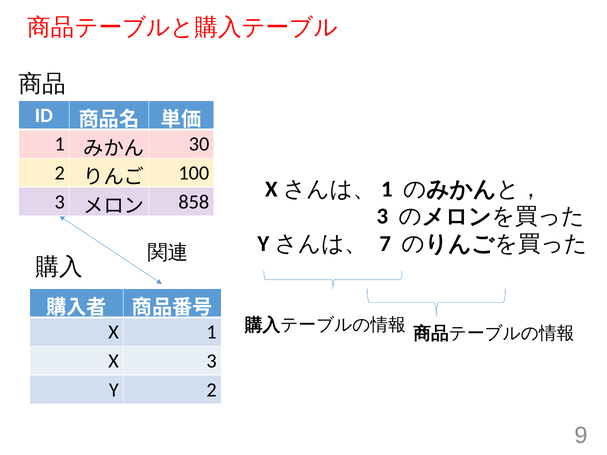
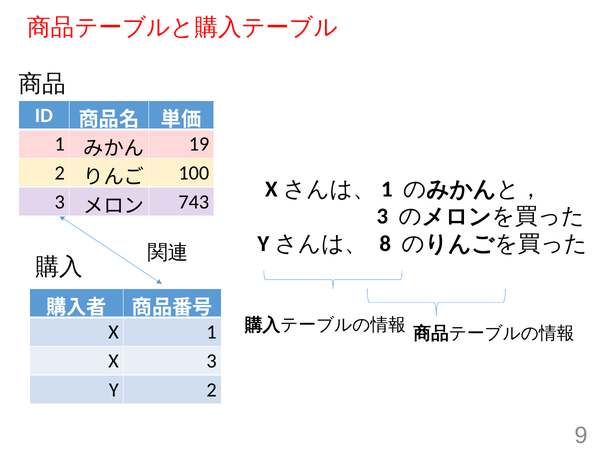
30: 30 -> 19
858: 858 -> 743
7: 7 -> 8
